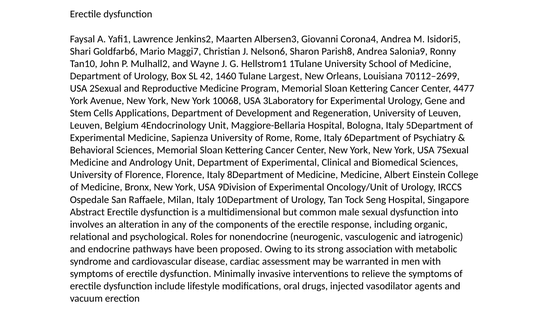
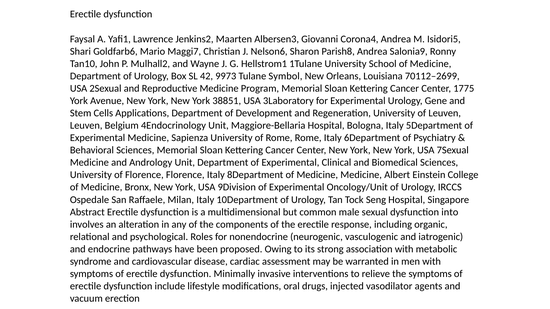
1460: 1460 -> 9973
Largest: Largest -> Symbol
4477: 4477 -> 1775
10068: 10068 -> 38851
